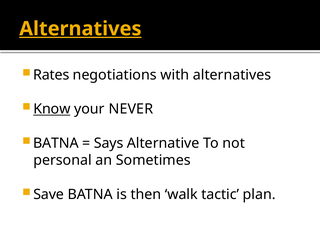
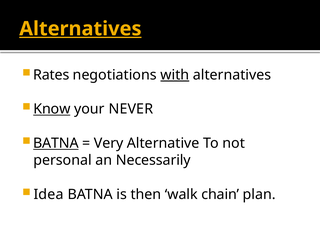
with underline: none -> present
BATNA at (56, 143) underline: none -> present
Says: Says -> Very
Sometimes: Sometimes -> Necessarily
Save: Save -> Idea
tactic: tactic -> chain
